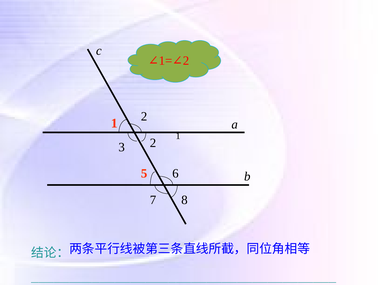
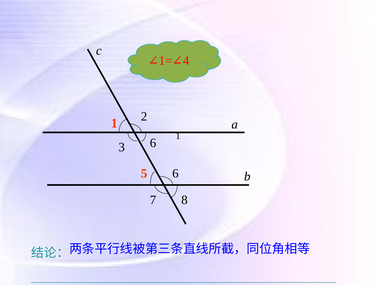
2 at (186, 61): 2 -> 4
3 2: 2 -> 6
